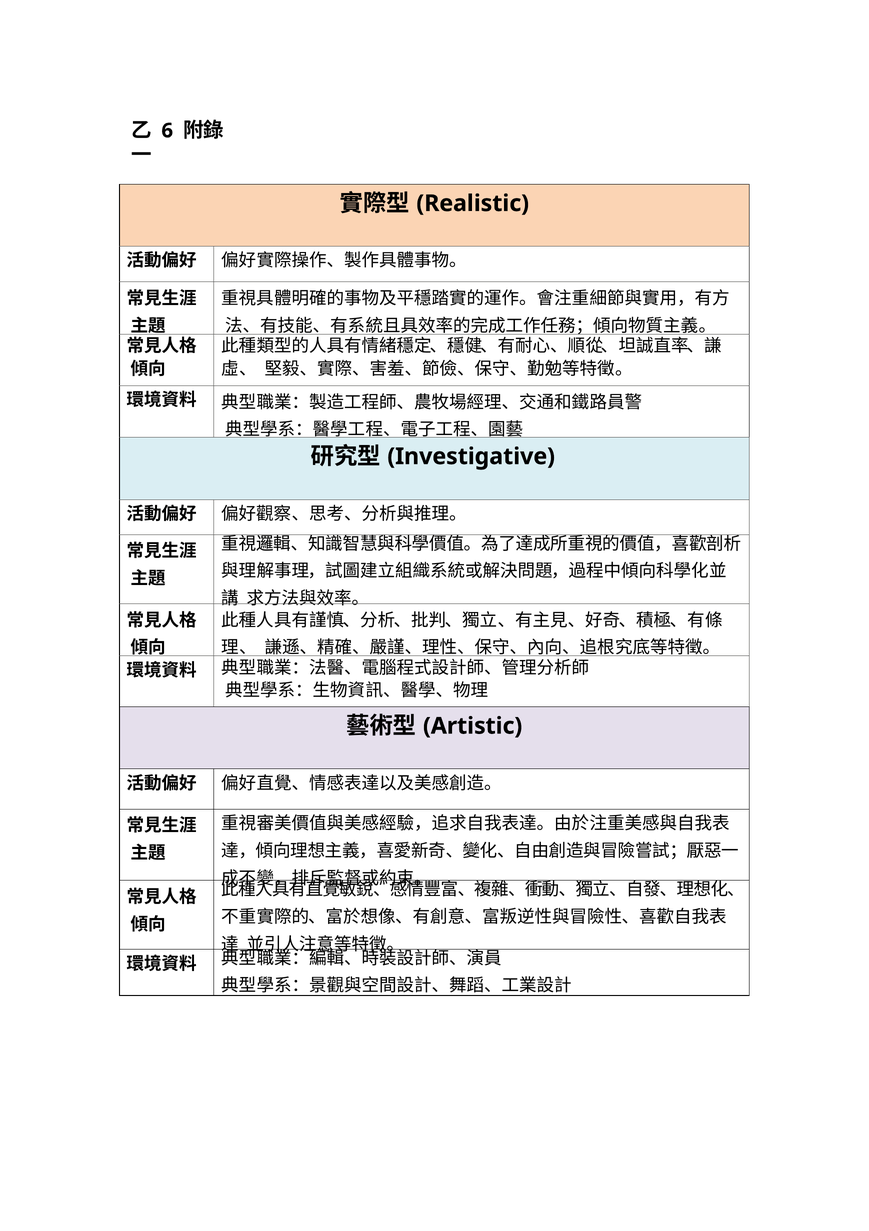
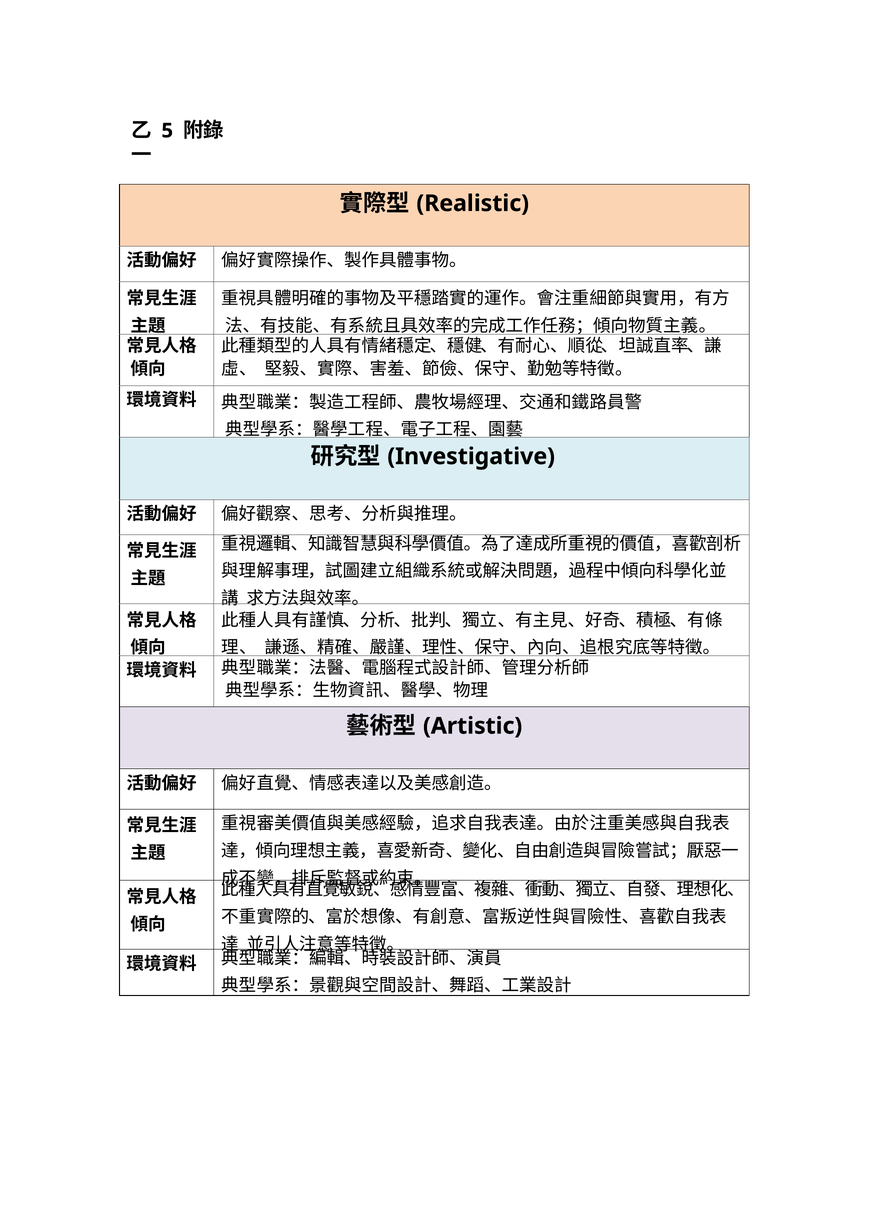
6: 6 -> 5
